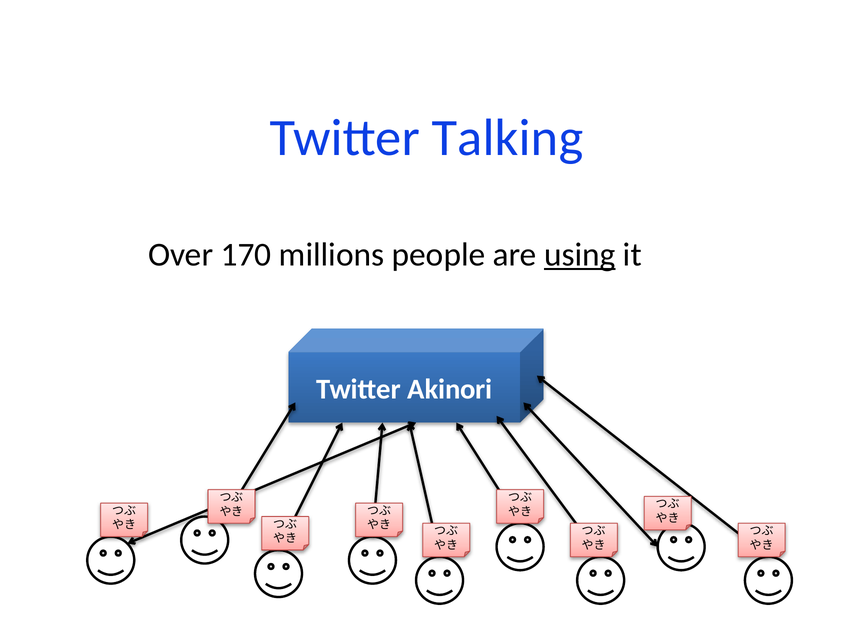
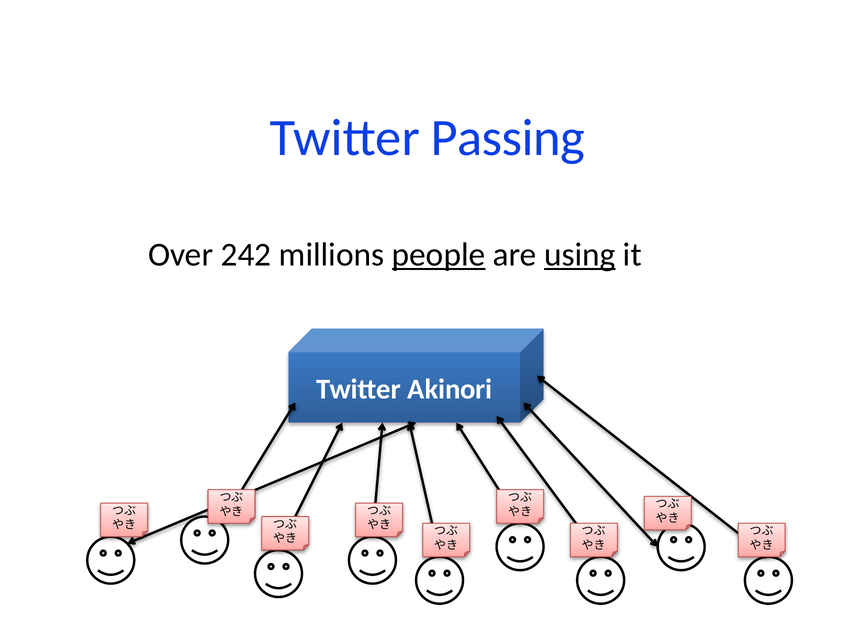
Talking: Talking -> Passing
170: 170 -> 242
people underline: none -> present
